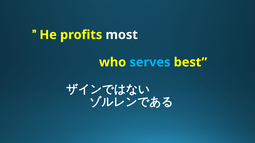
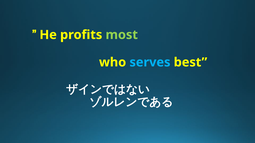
most colour: white -> light green
